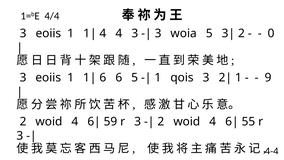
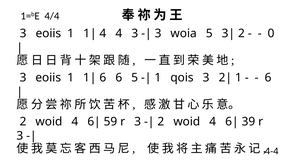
9 at (268, 77): 9 -> 6
55: 55 -> 39
